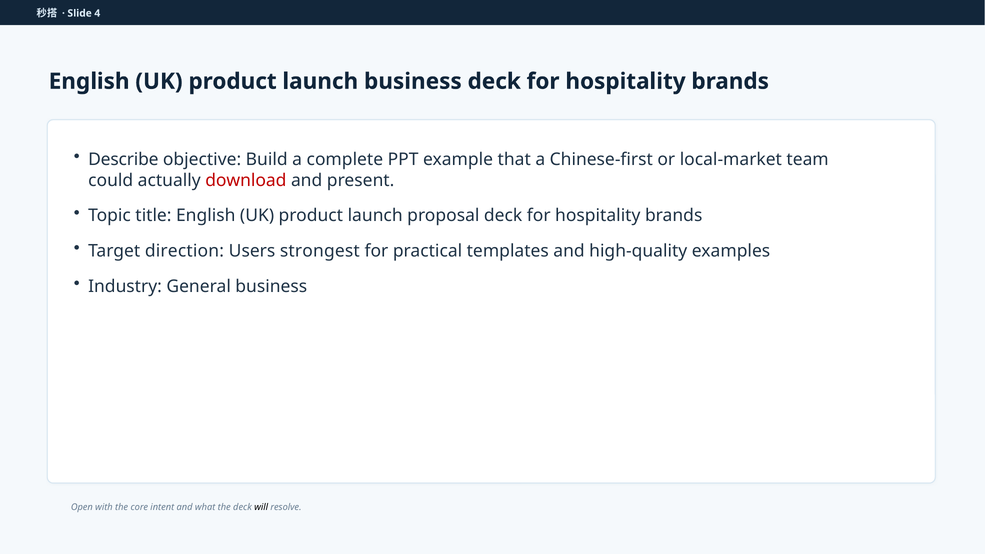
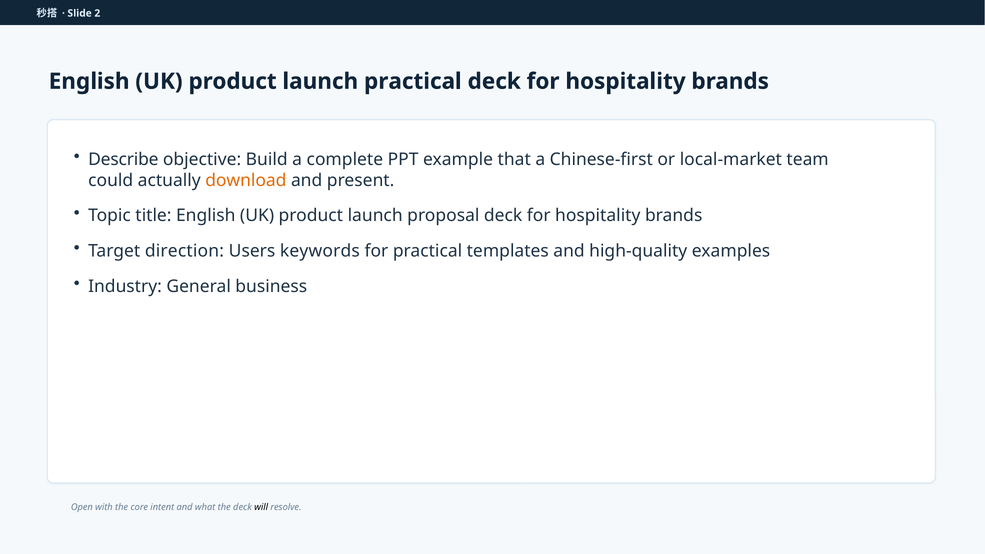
4: 4 -> 2
launch business: business -> practical
download colour: red -> orange
strongest: strongest -> keywords
